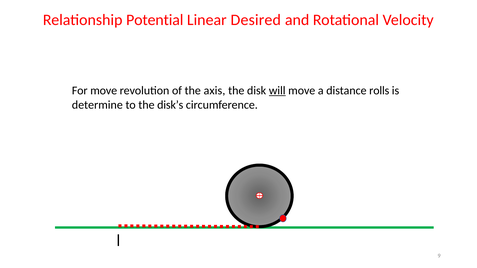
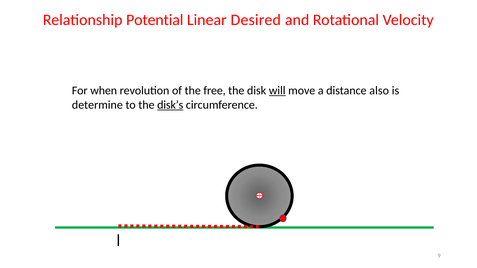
For move: move -> when
axis: axis -> free
rolls: rolls -> also
disk’s underline: none -> present
